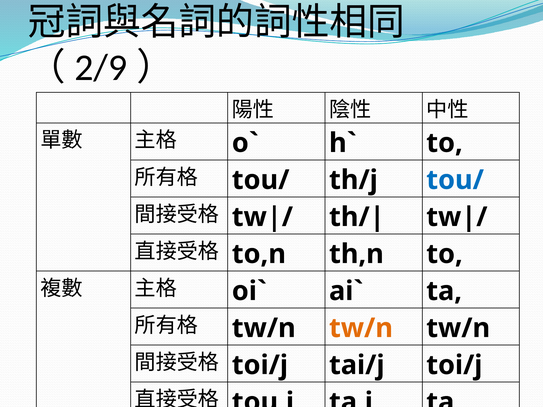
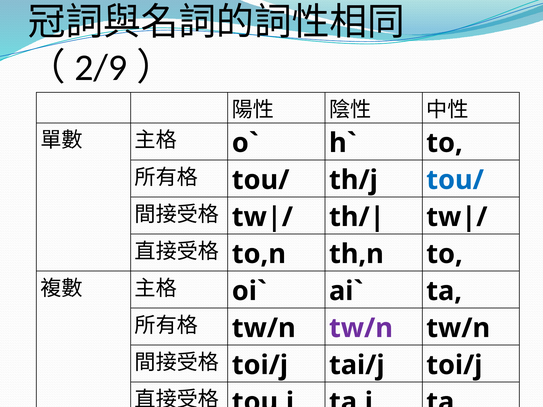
tw/n at (361, 328) colour: orange -> purple
